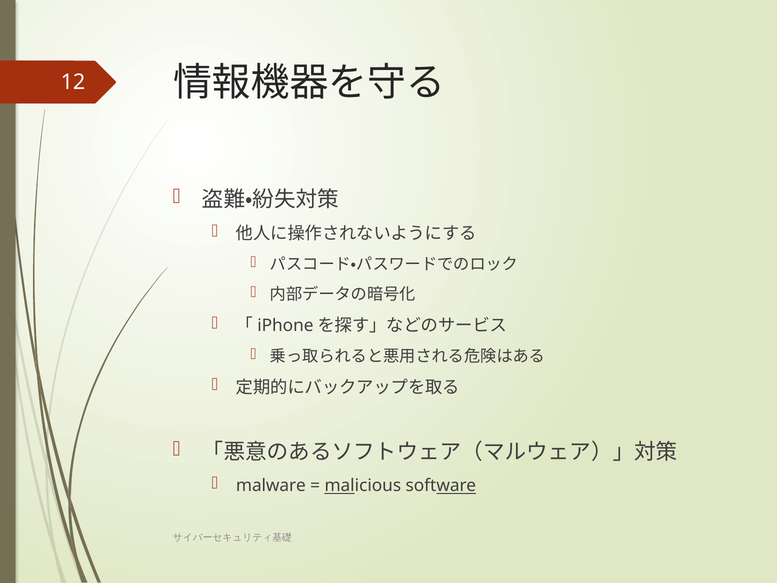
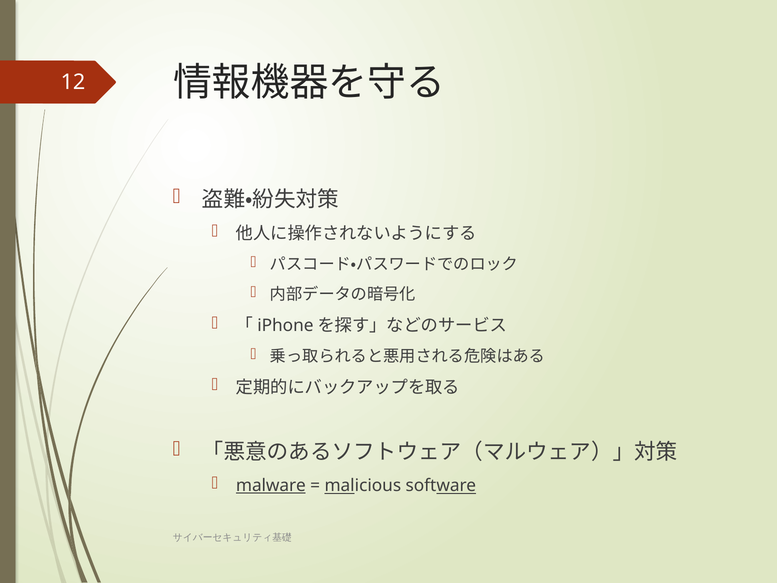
malware underline: none -> present
